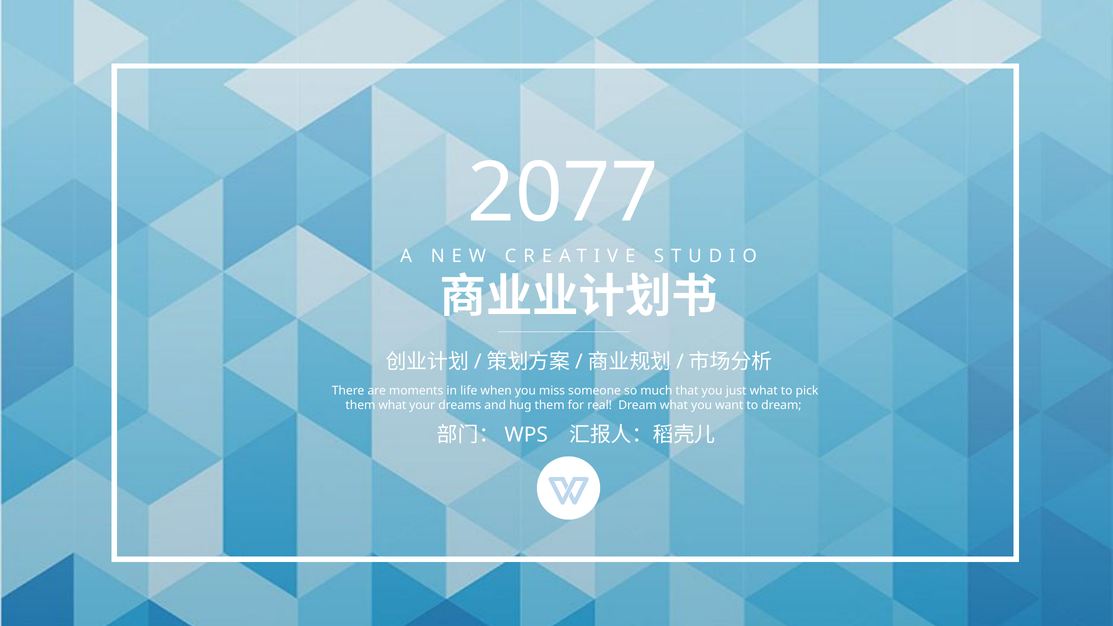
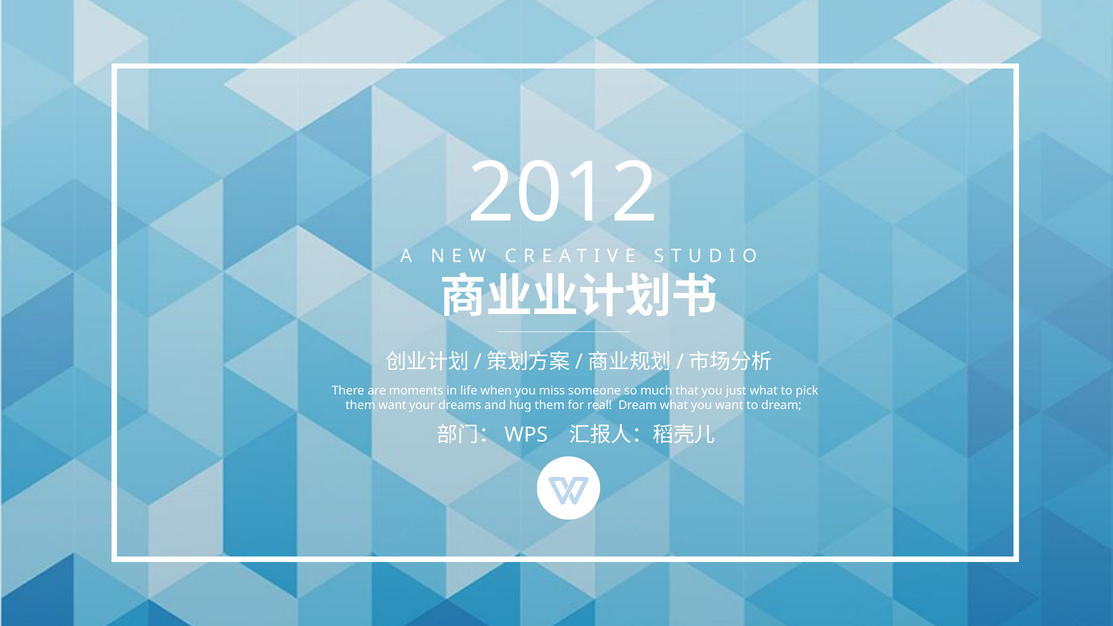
2077: 2077 -> 2012
them what: what -> want
